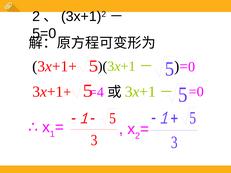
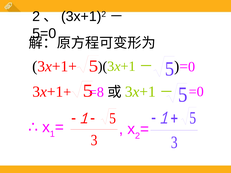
=4: =4 -> =8
